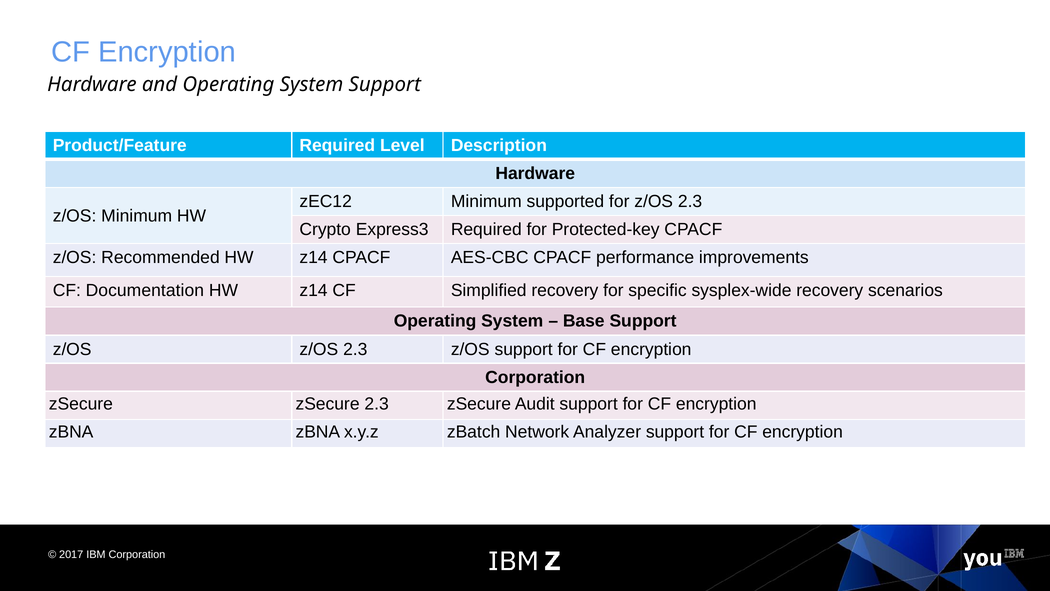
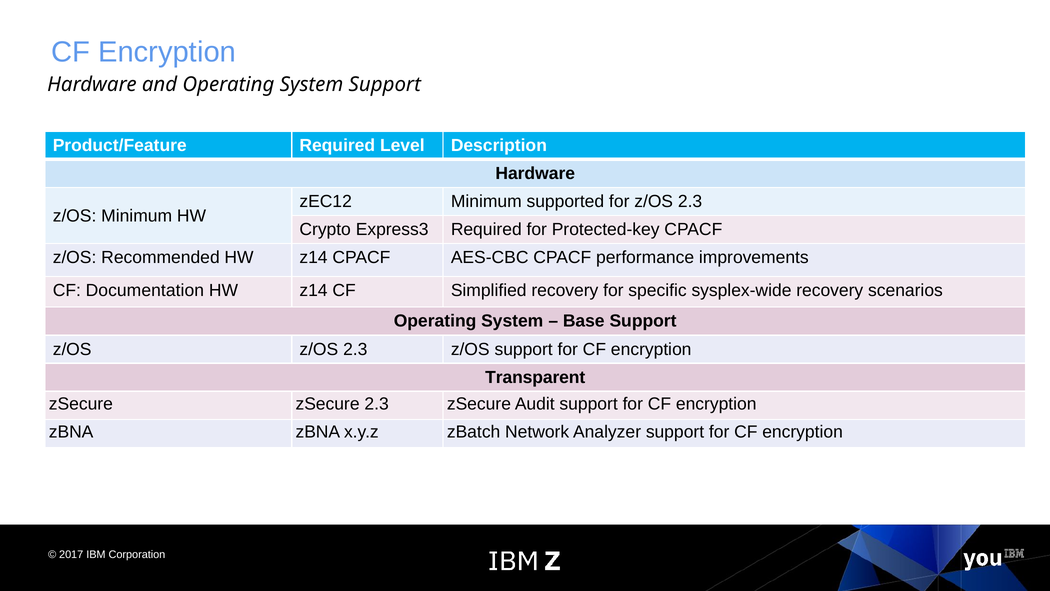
Corporation at (535, 377): Corporation -> Transparent
